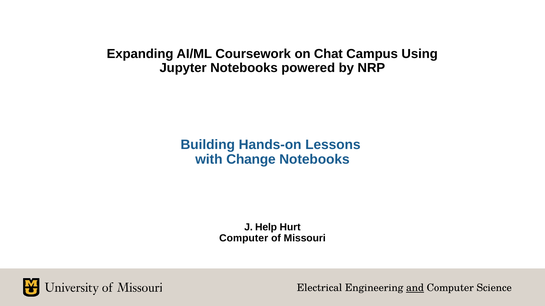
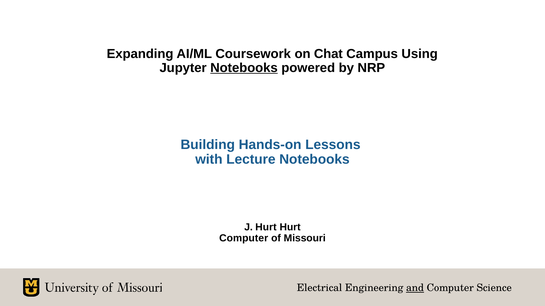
Notebooks at (244, 68) underline: none -> present
Change: Change -> Lecture
J Help: Help -> Hurt
